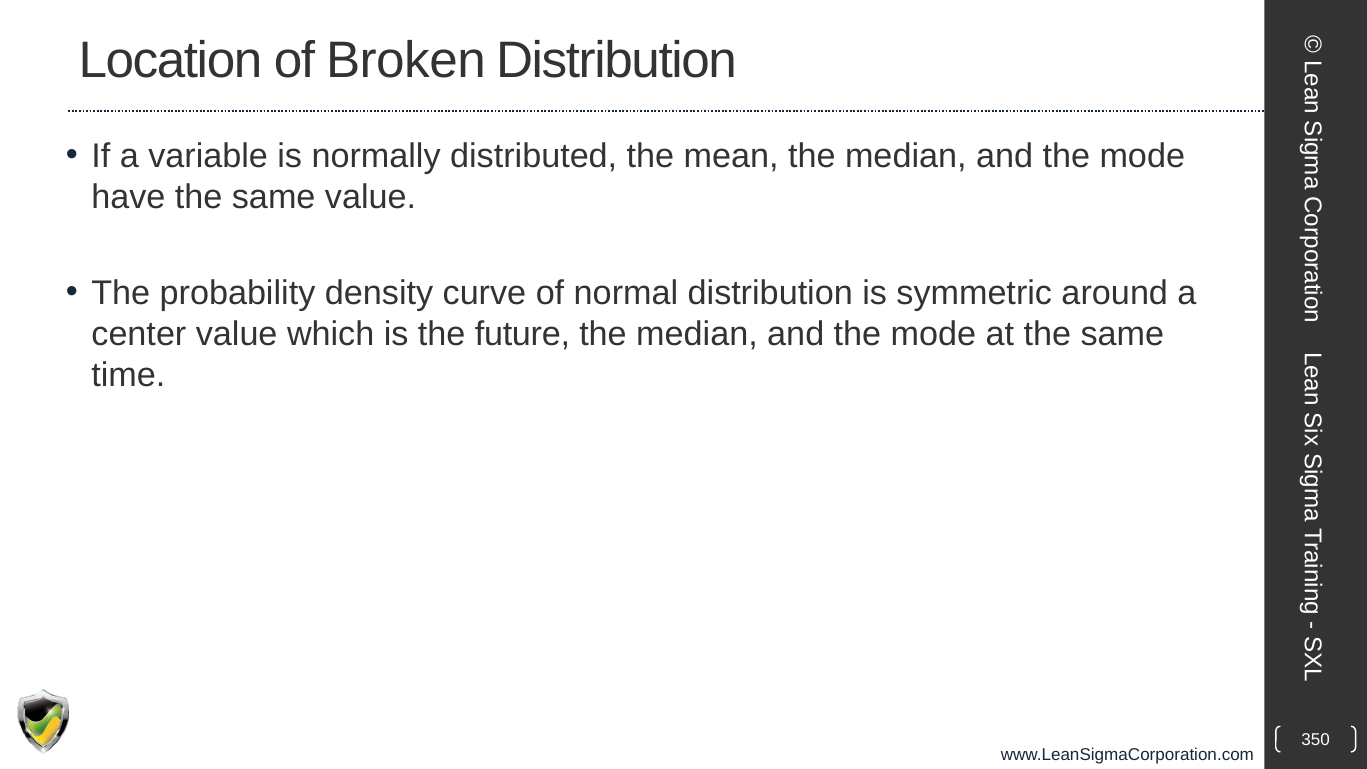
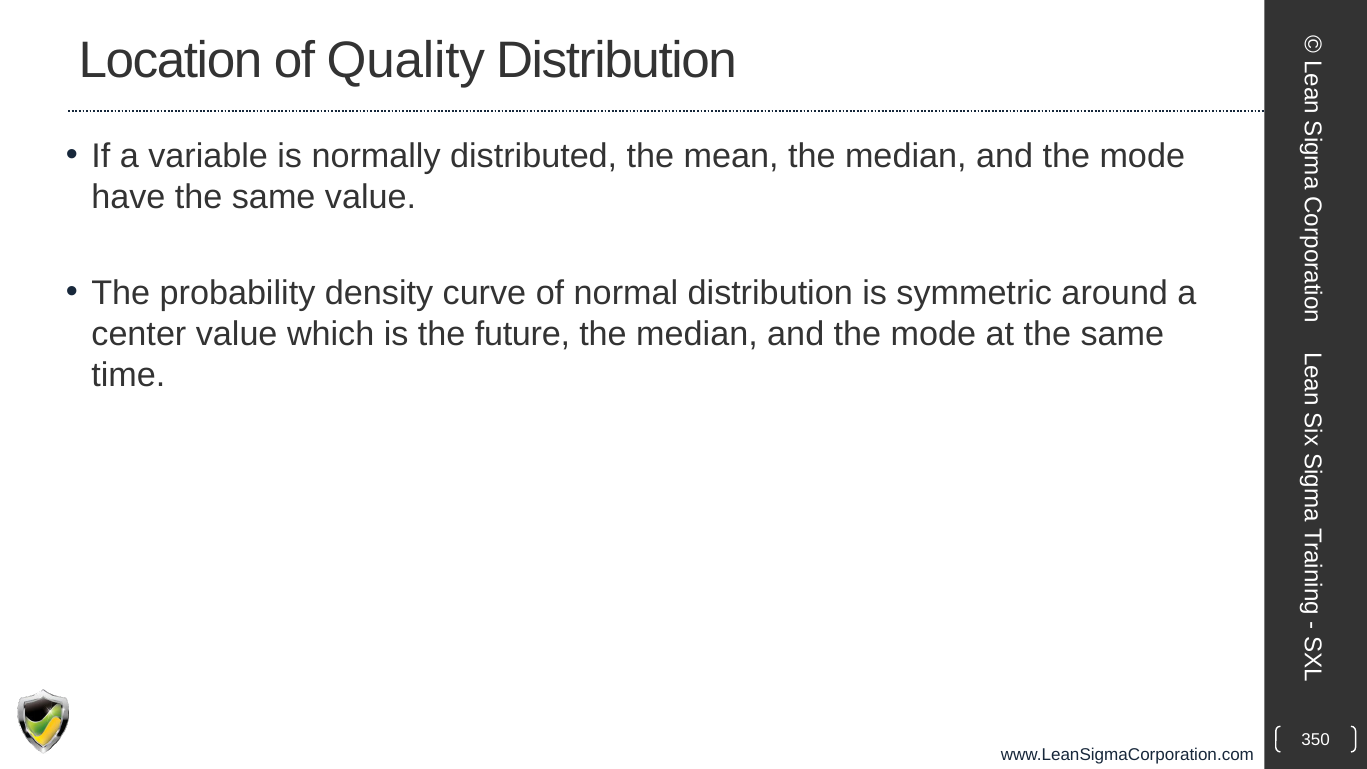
Broken: Broken -> Quality
